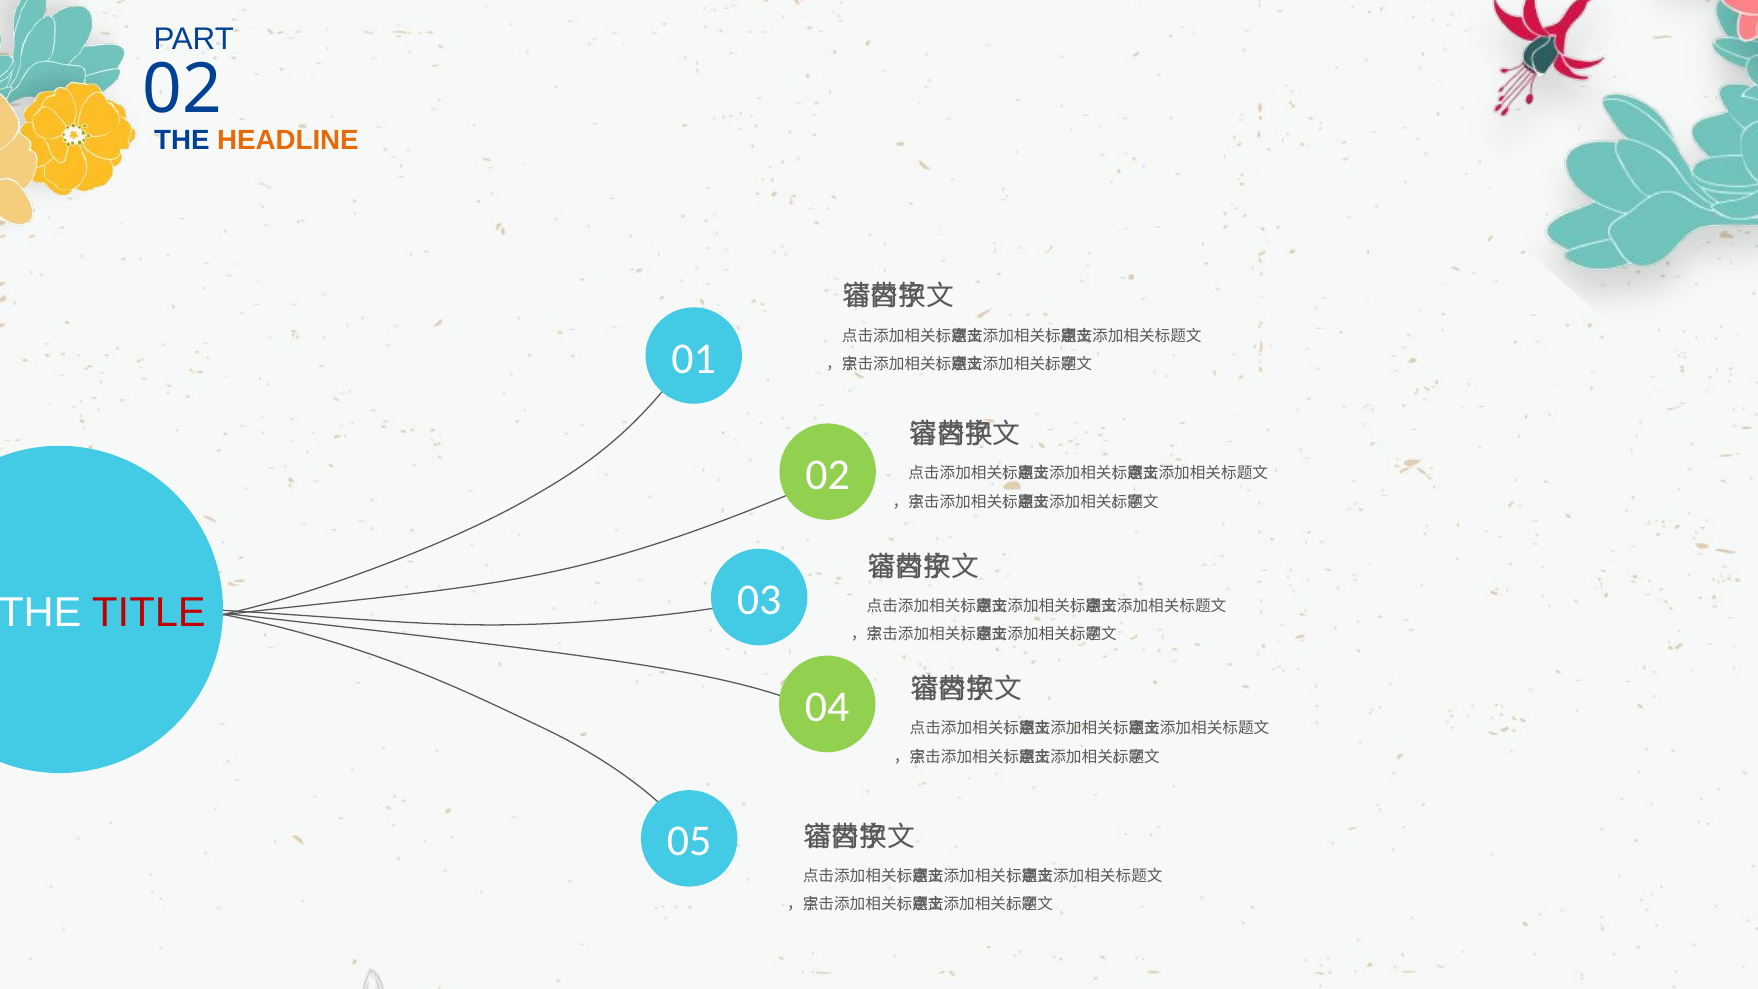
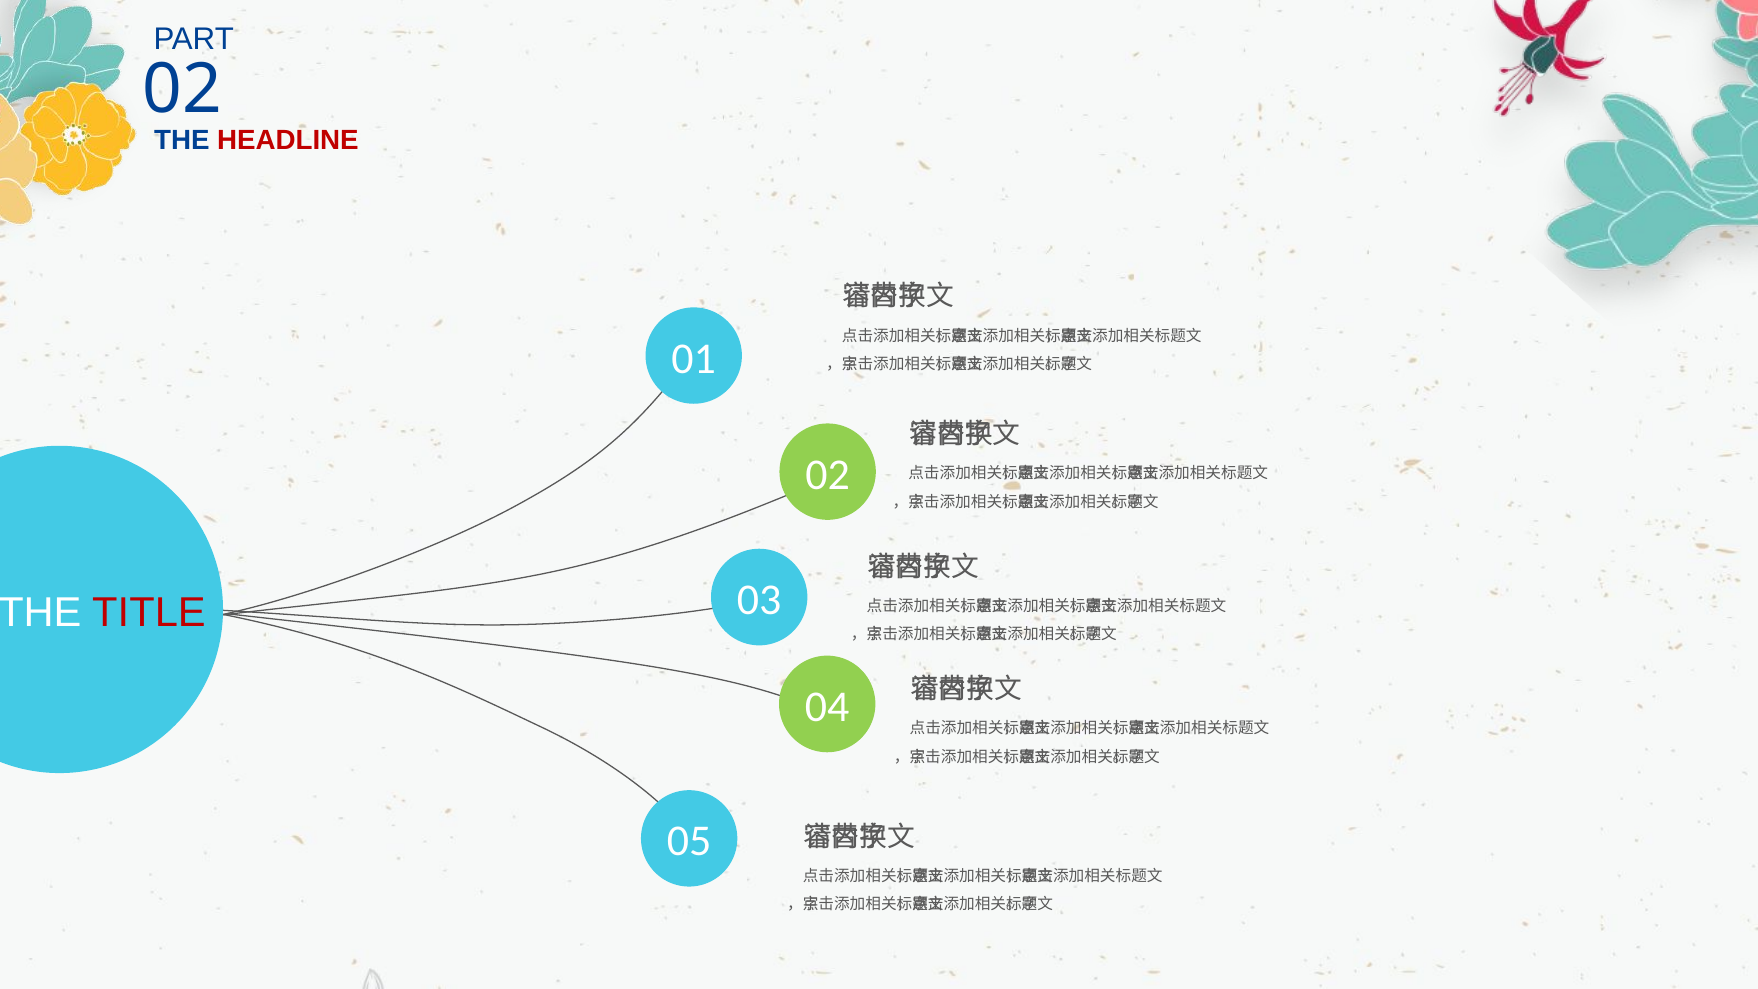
HEADLINE colour: orange -> red
